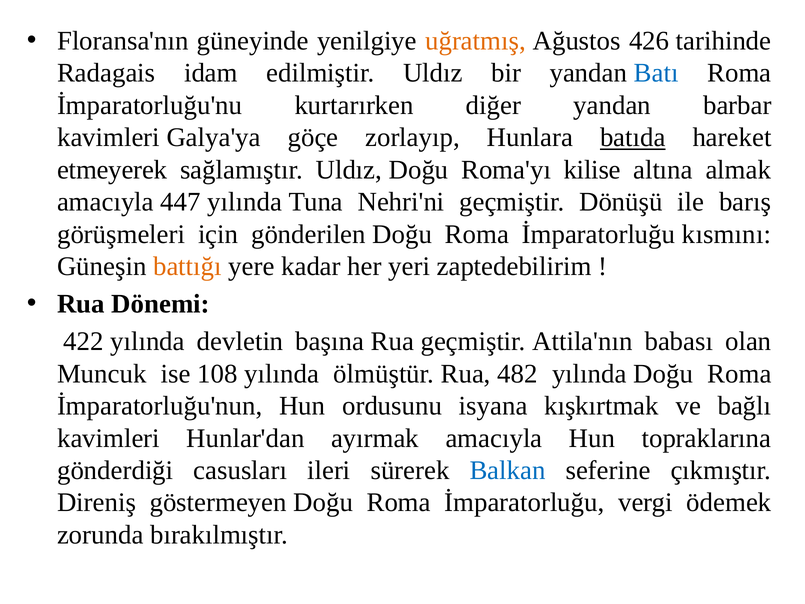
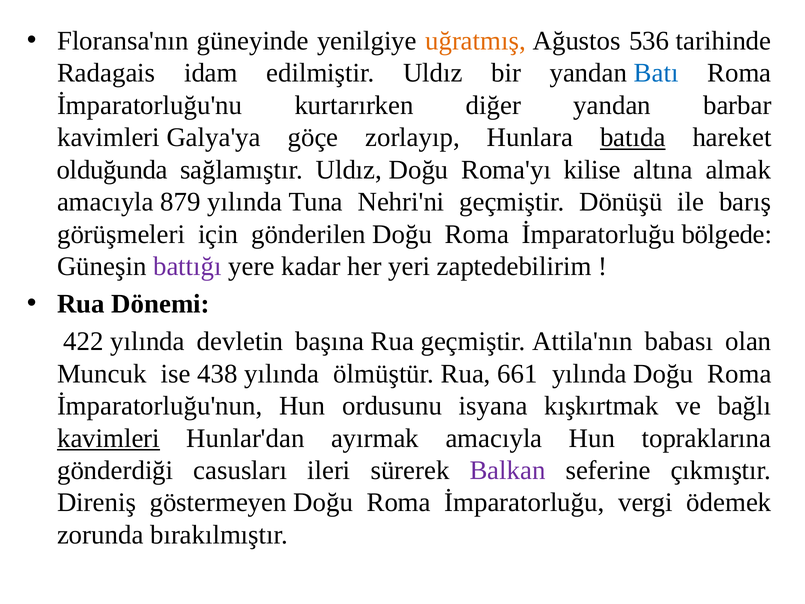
426: 426 -> 536
etmeyerek: etmeyerek -> olduğunda
447: 447 -> 879
kısmını: kısmını -> bölgede
battığı colour: orange -> purple
108: 108 -> 438
482: 482 -> 661
kavimleri at (108, 438) underline: none -> present
Balkan colour: blue -> purple
